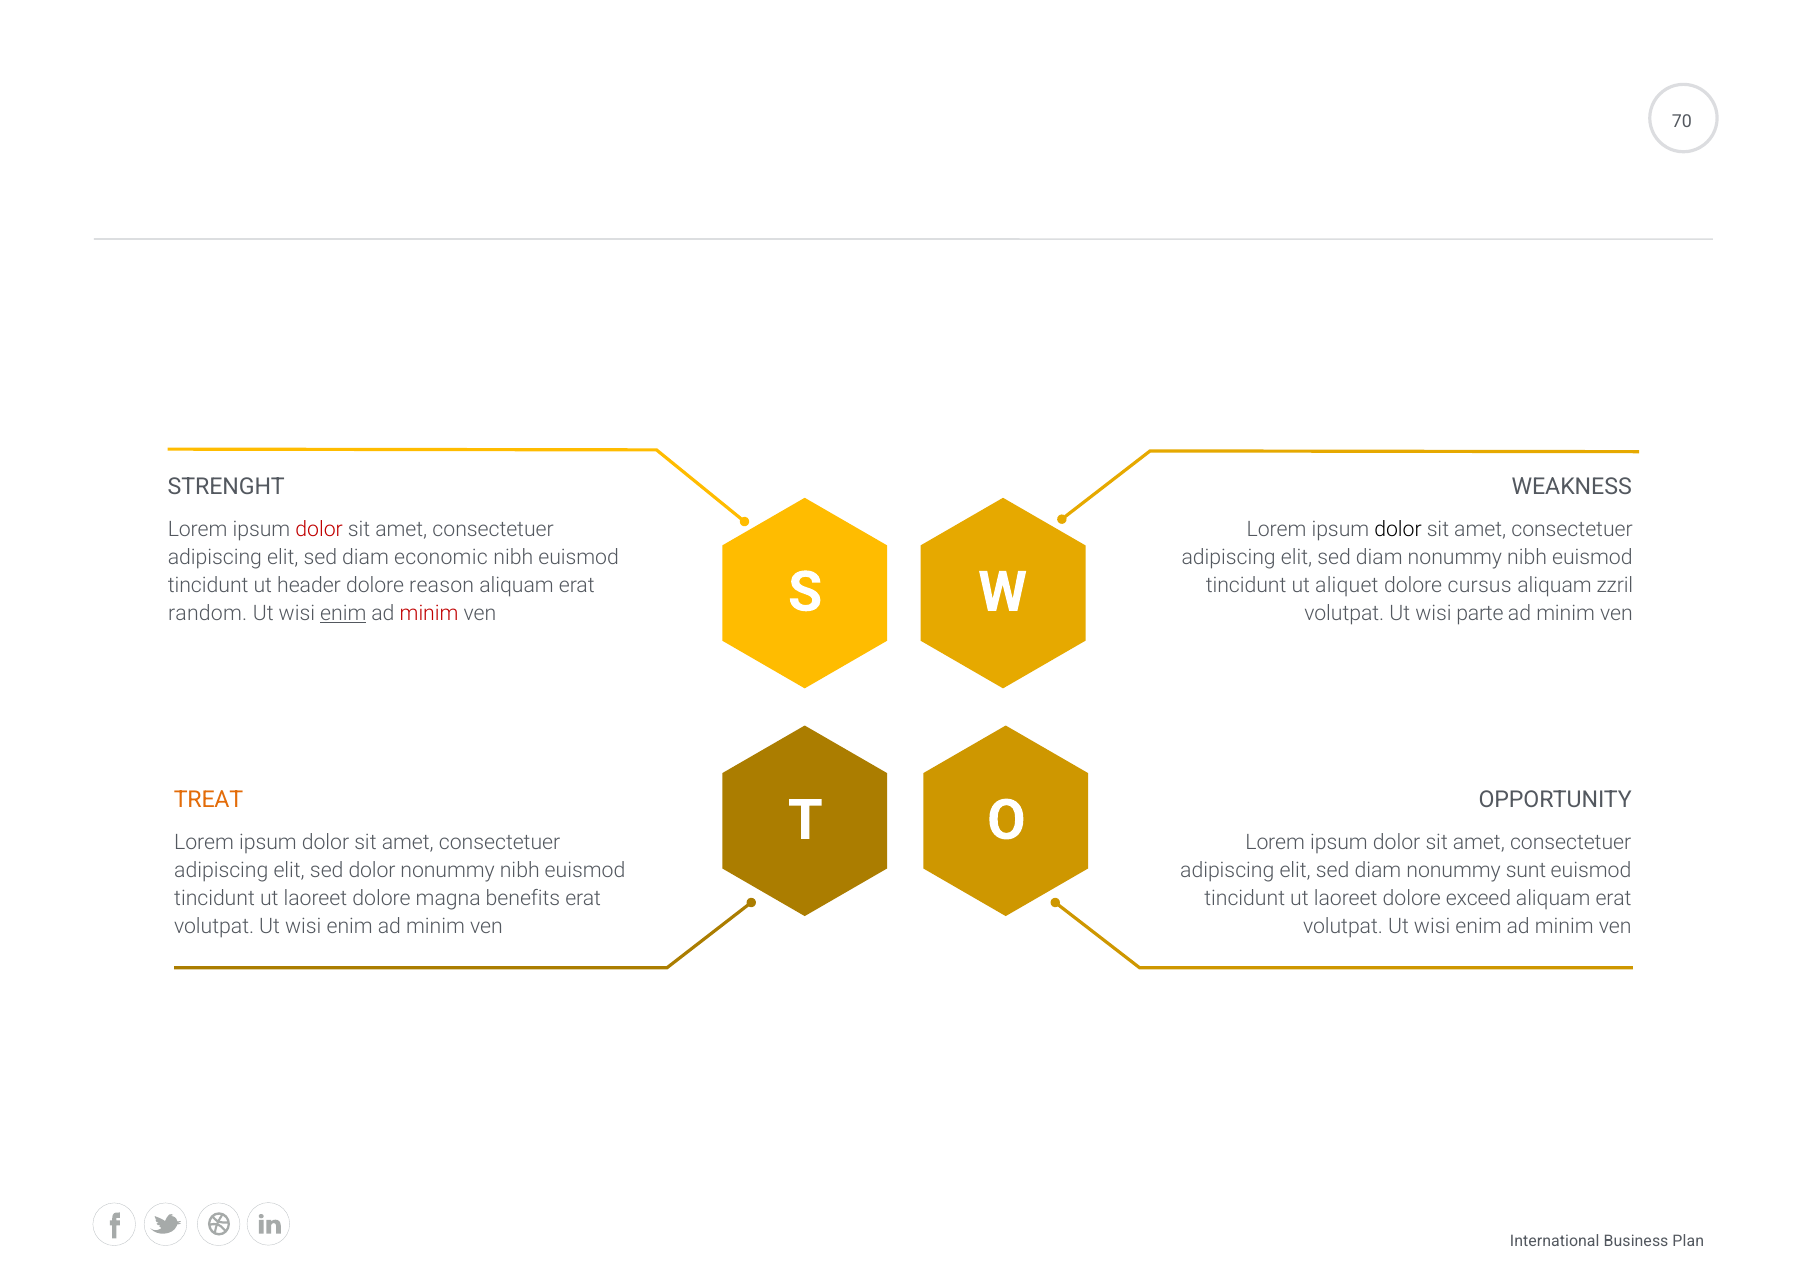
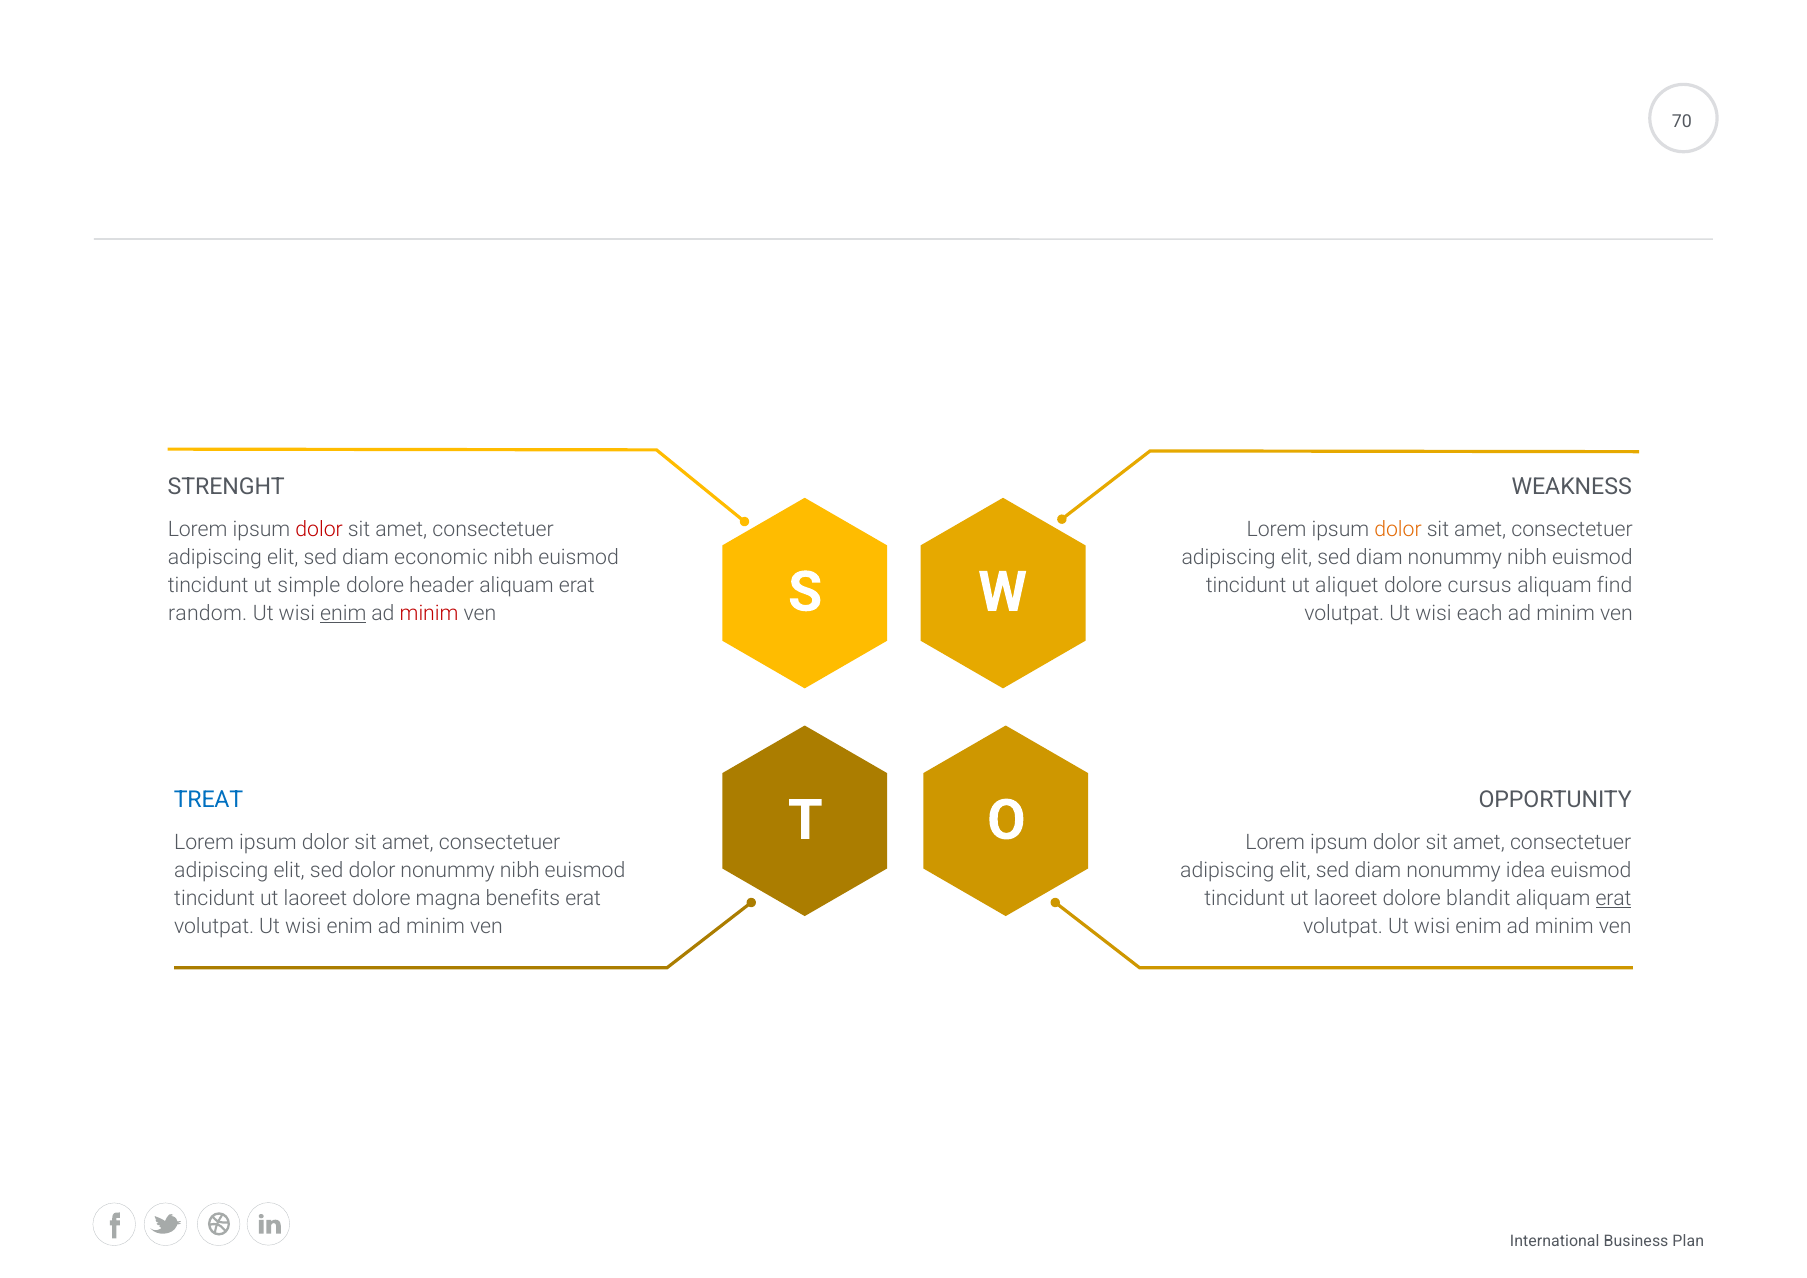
dolor at (1398, 529) colour: black -> orange
header: header -> simple
reason: reason -> header
zzril: zzril -> find
parte: parte -> each
TREAT colour: orange -> blue
sunt: sunt -> idea
exceed: exceed -> blandit
erat at (1613, 898) underline: none -> present
